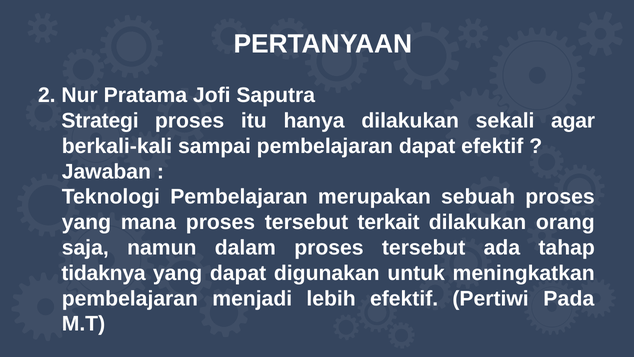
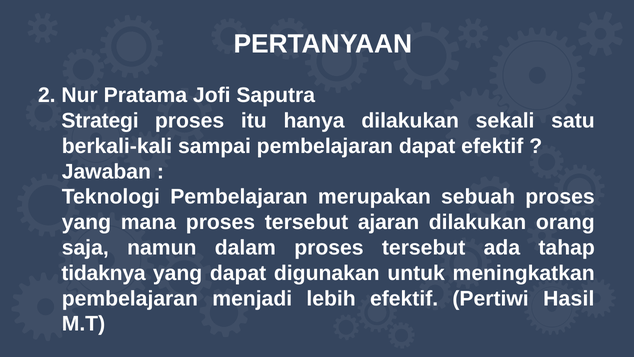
agar: agar -> satu
terkait: terkait -> ajaran
Pada: Pada -> Hasil
